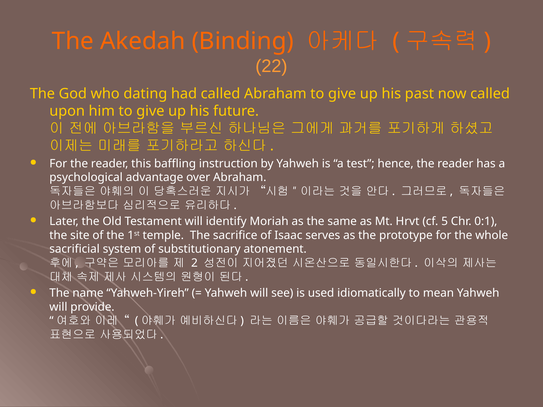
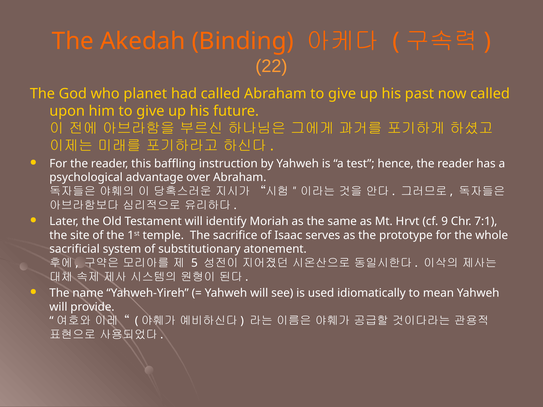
dating: dating -> planet
5: 5 -> 9
0:1: 0:1 -> 7:1
2: 2 -> 5
